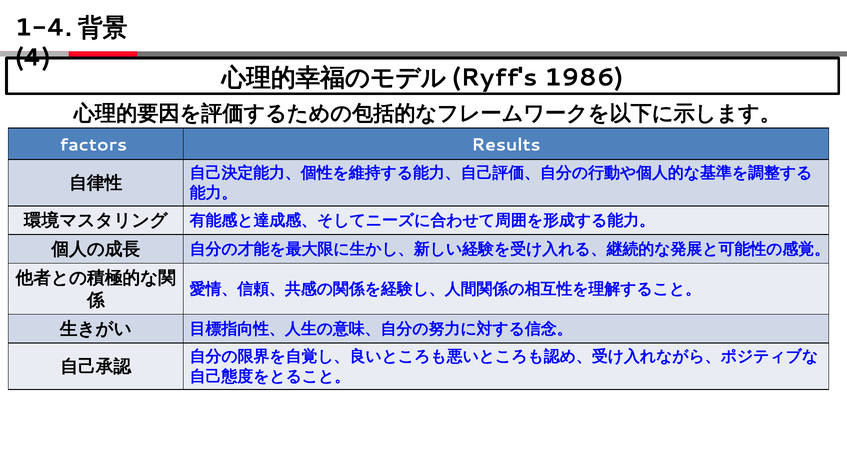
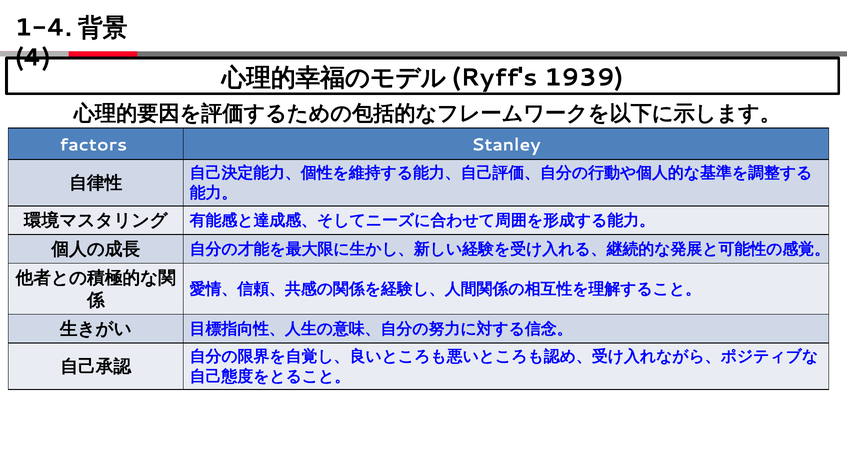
1986: 1986 -> 1939
Results: Results -> Stanley
